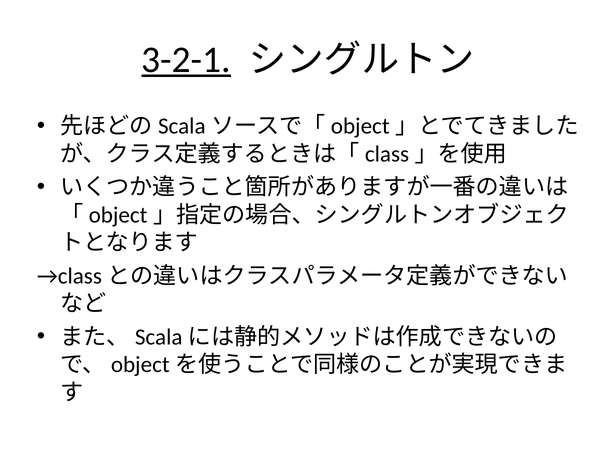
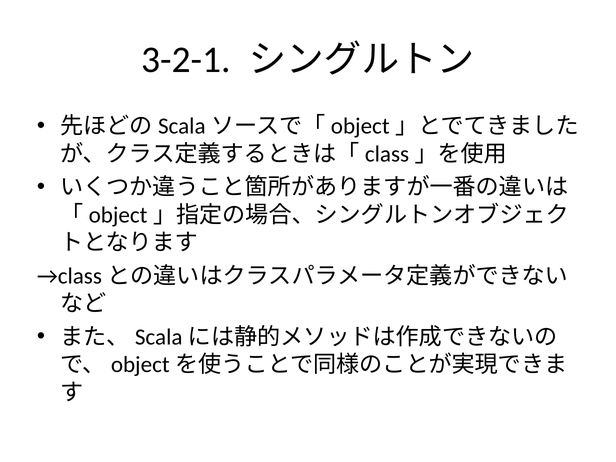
3-2-1 underline: present -> none
